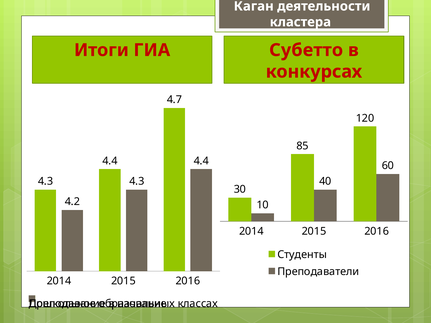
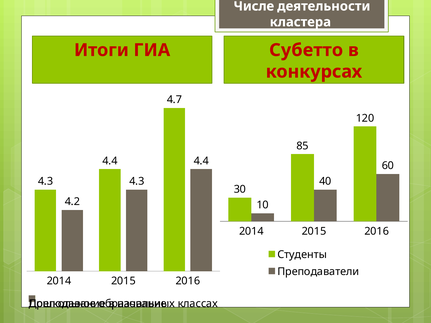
Каган: Каган -> Числе
